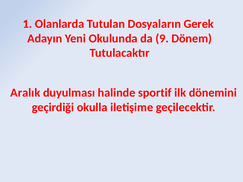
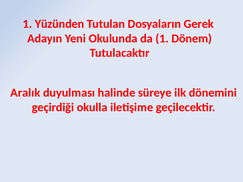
Olanlarda: Olanlarda -> Yüzünden
da 9: 9 -> 1
sportif: sportif -> süreye
